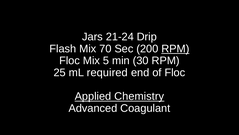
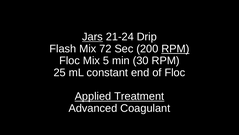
Jars underline: none -> present
70: 70 -> 72
required: required -> constant
Chemistry: Chemistry -> Treatment
